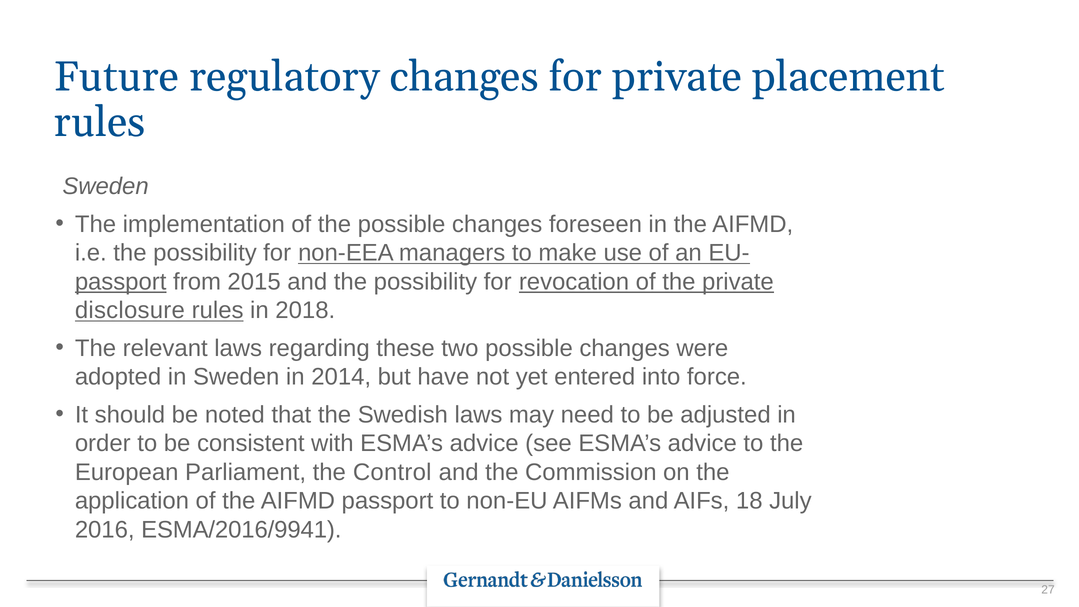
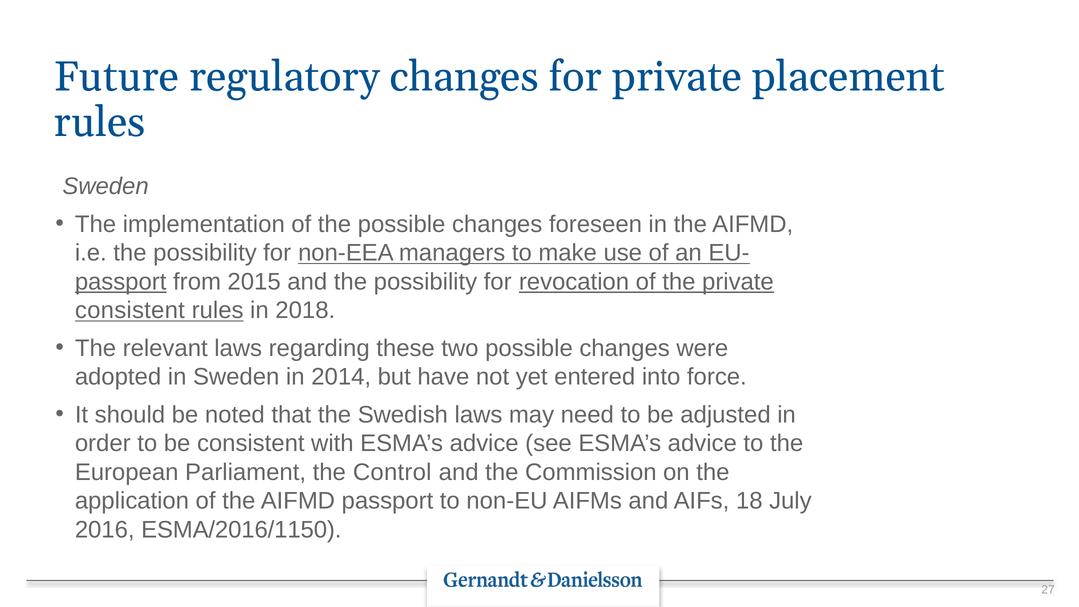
disclosure at (130, 310): disclosure -> consistent
ESMA/2016/9941: ESMA/2016/9941 -> ESMA/2016/1150
